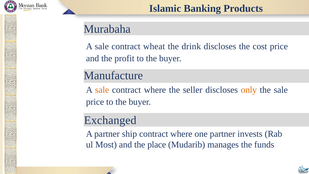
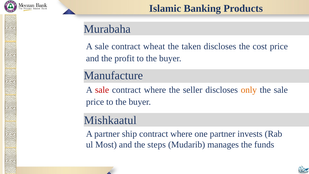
drink: drink -> taken
sale at (102, 90) colour: orange -> red
Exchanged: Exchanged -> Mishkaatul
place: place -> steps
